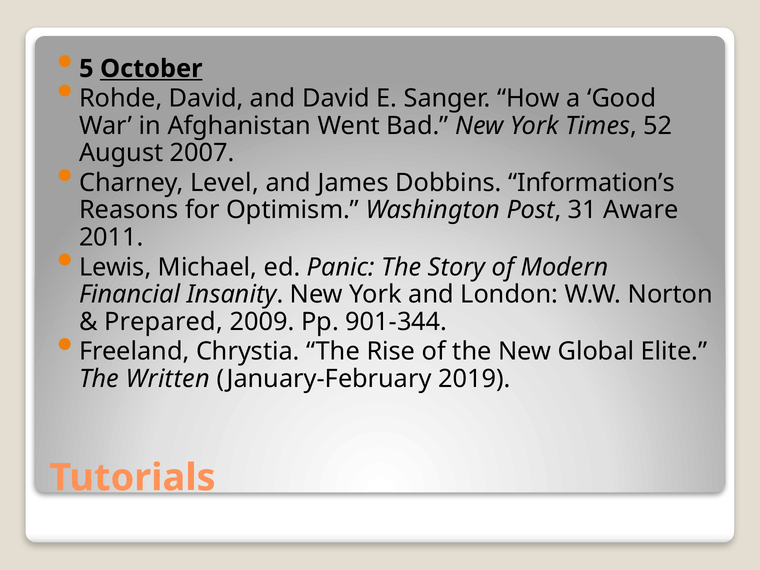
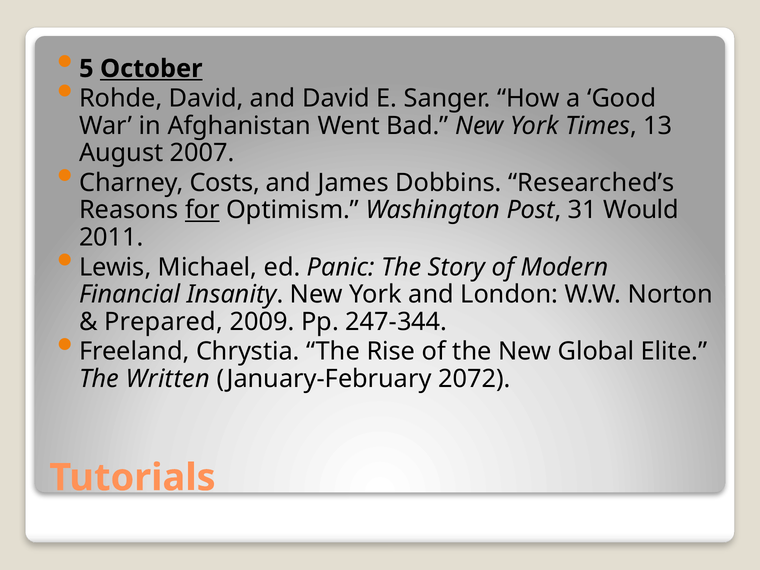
52: 52 -> 13
Level: Level -> Costs
Information’s: Information’s -> Researched’s
for underline: none -> present
Aware: Aware -> Would
901-344: 901-344 -> 247-344
2019: 2019 -> 2072
